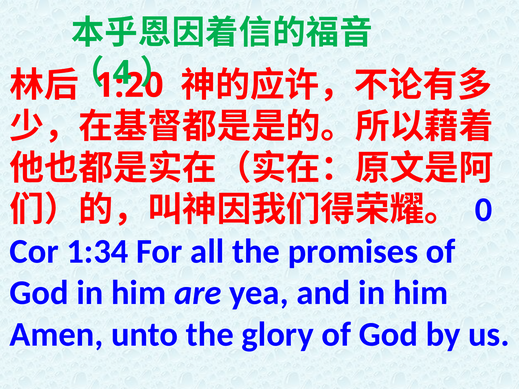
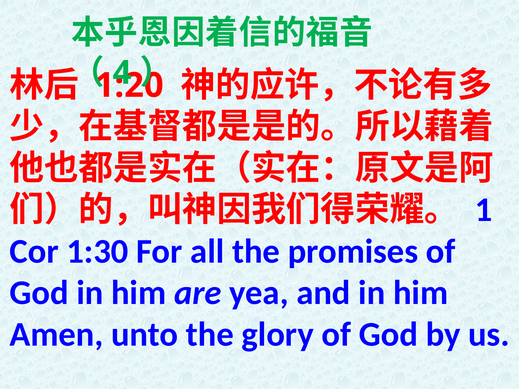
0: 0 -> 1
1:34: 1:34 -> 1:30
